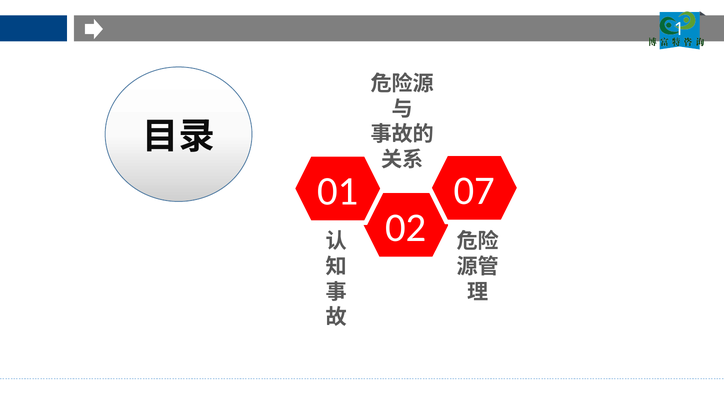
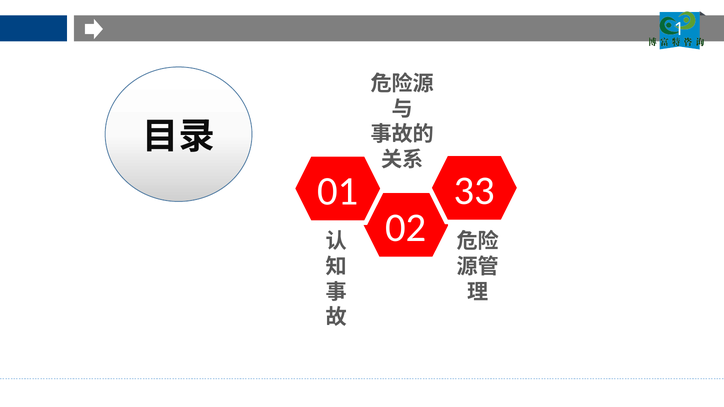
07: 07 -> 33
